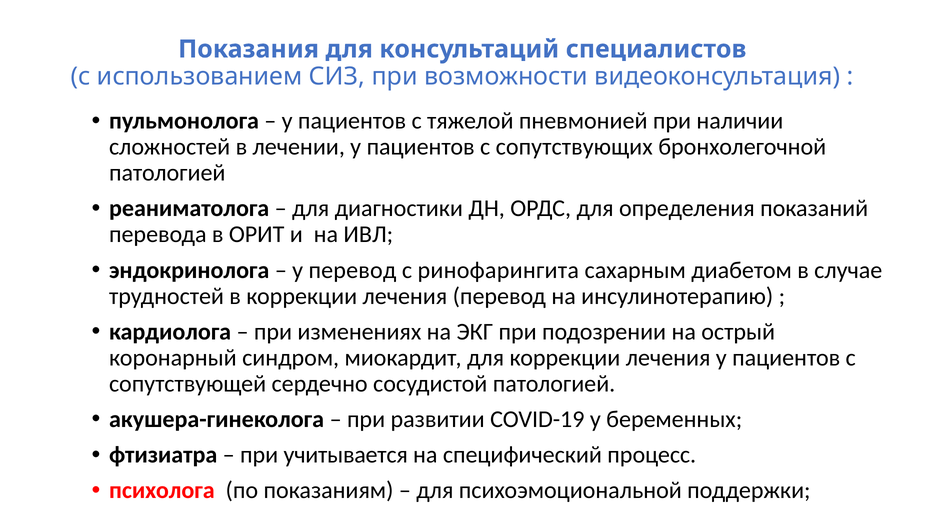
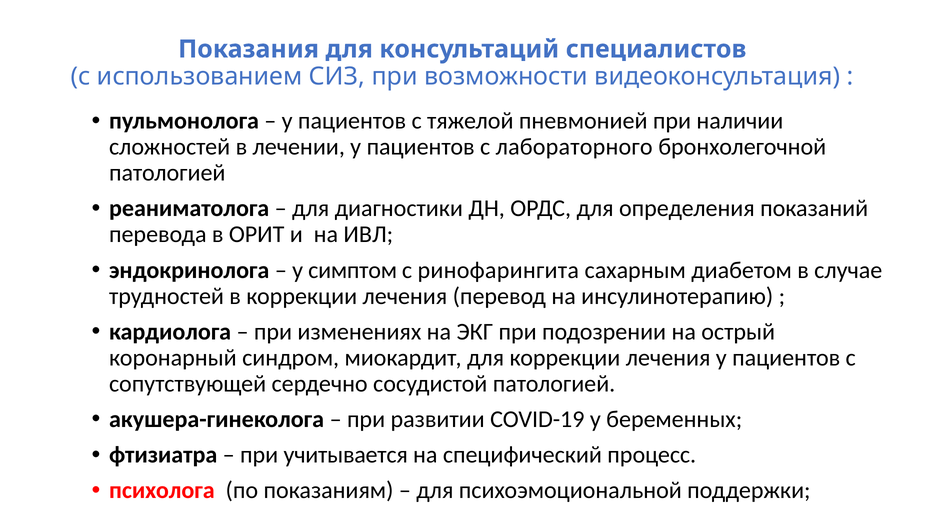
сопутствующих: сопутствующих -> лабораторного
у перевод: перевод -> симптом
